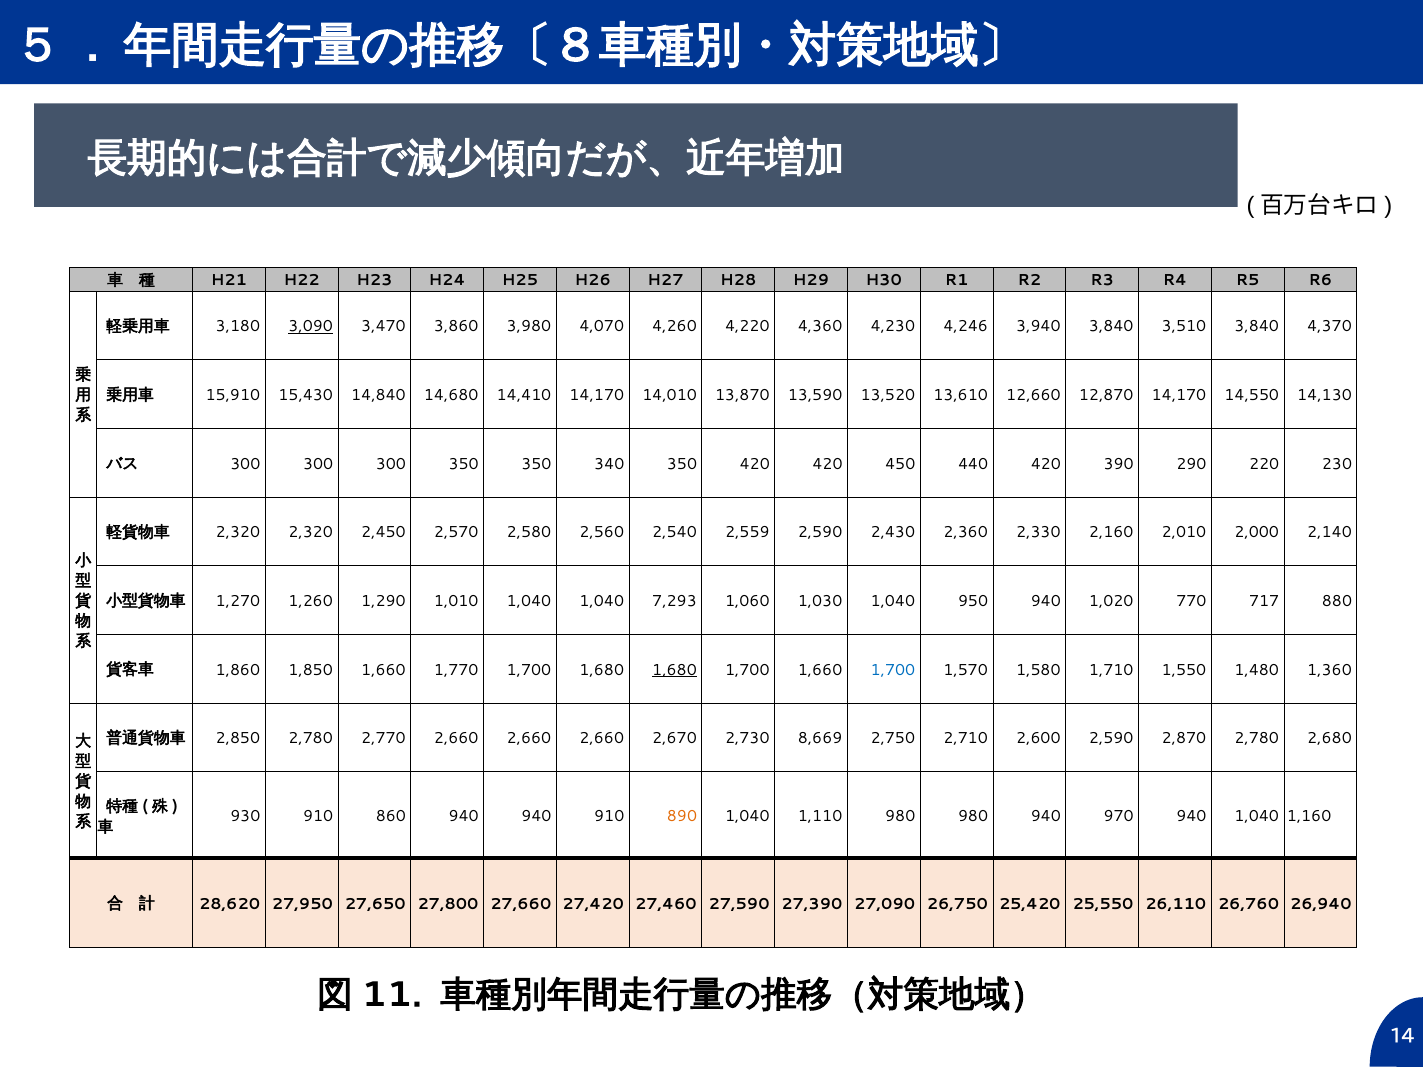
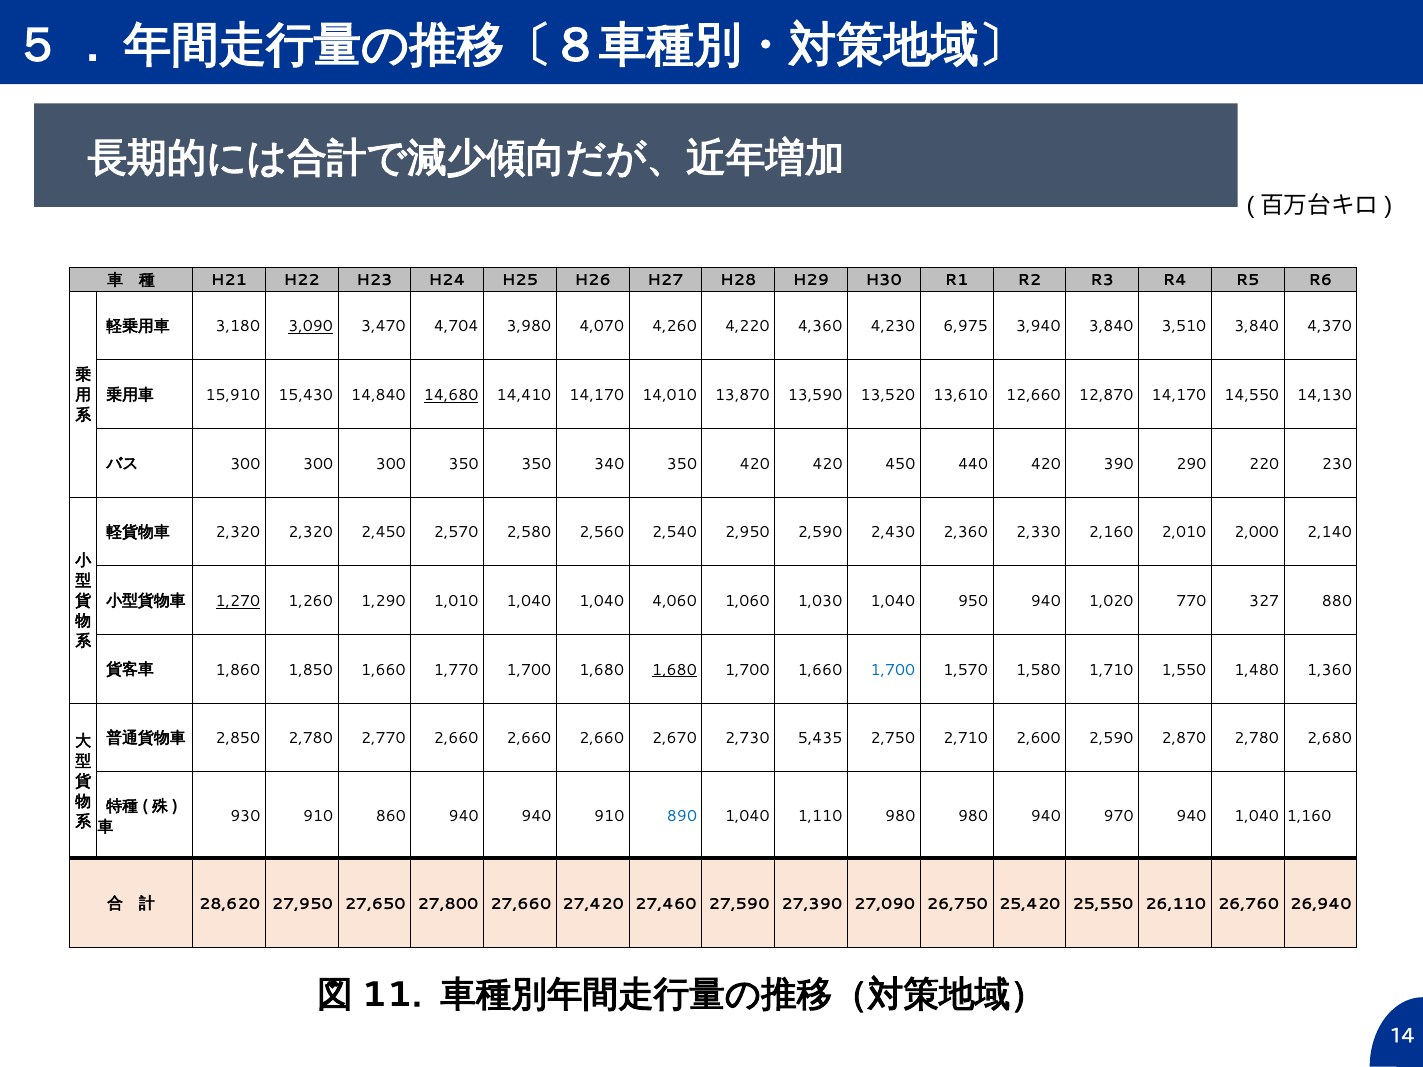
3,860: 3,860 -> 4,704
4,246: 4,246 -> 6,975
14,680 underline: none -> present
2,559: 2,559 -> 2,950
1,270 underline: none -> present
7,293: 7,293 -> 4,060
717: 717 -> 327
8,669: 8,669 -> 5,435
890 colour: orange -> blue
